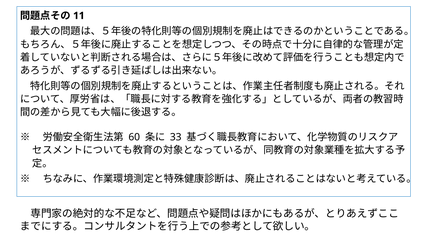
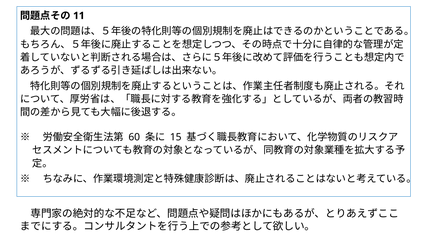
33: 33 -> 15
